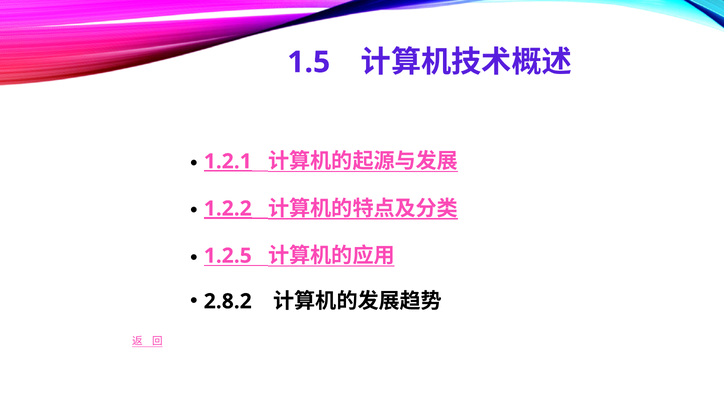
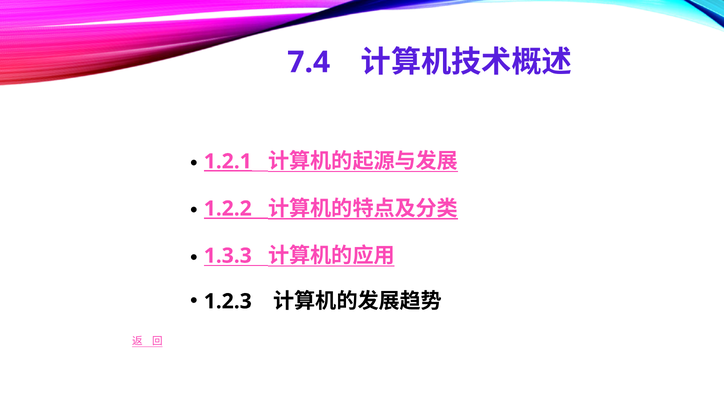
1.5: 1.5 -> 7.4
1.2.2 underline: present -> none
1.2.5: 1.2.5 -> 1.3.3
2.8.2: 2.8.2 -> 1.2.3
